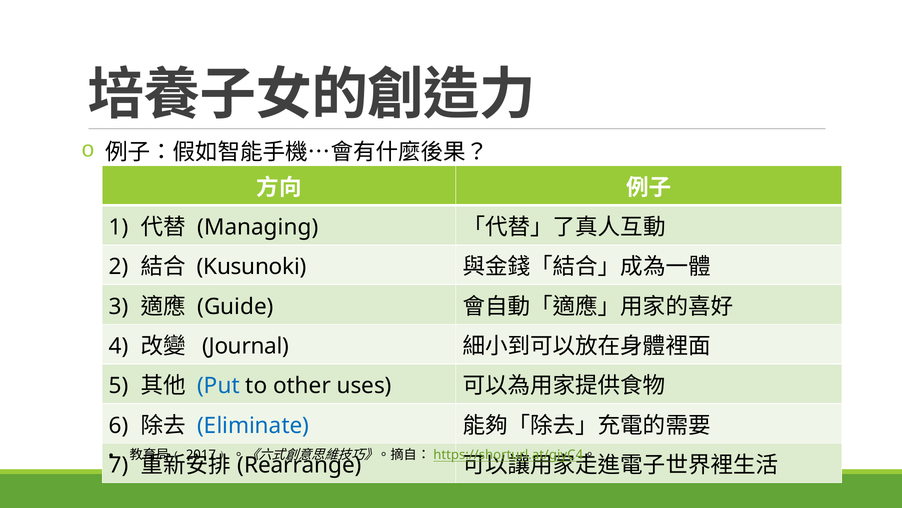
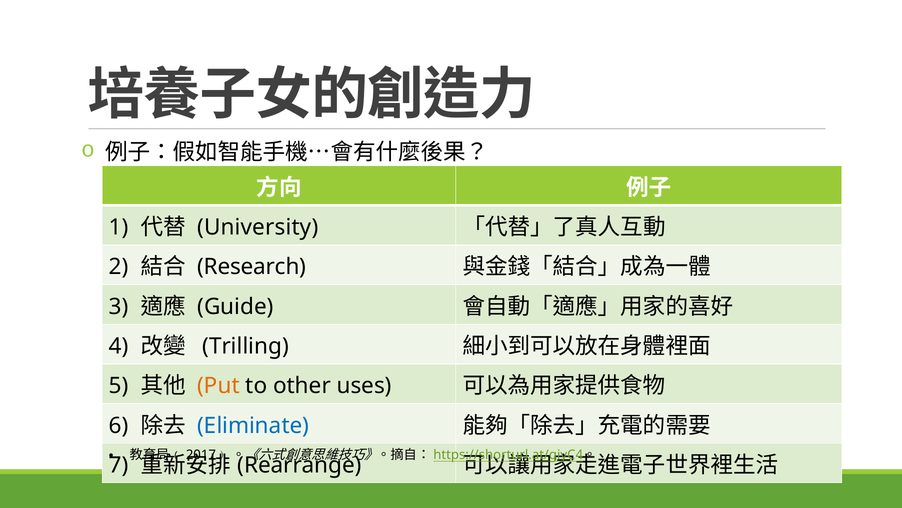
Managing: Managing -> University
Kusunoki: Kusunoki -> Research
Journal: Journal -> Trilling
Put colour: blue -> orange
